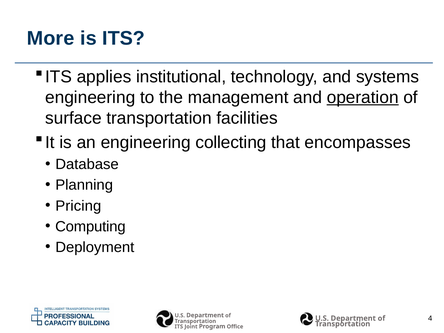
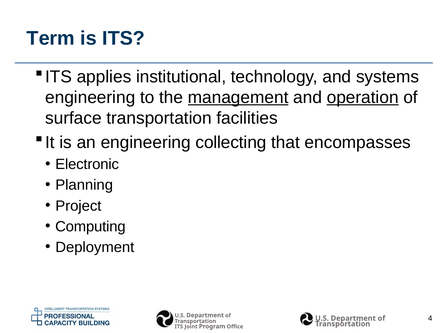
More: More -> Term
management underline: none -> present
Database: Database -> Electronic
Pricing: Pricing -> Project
